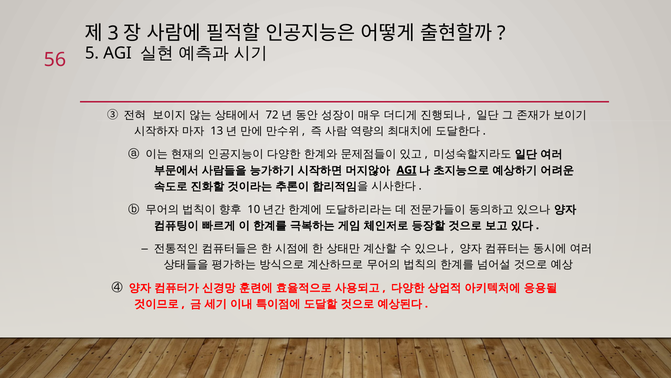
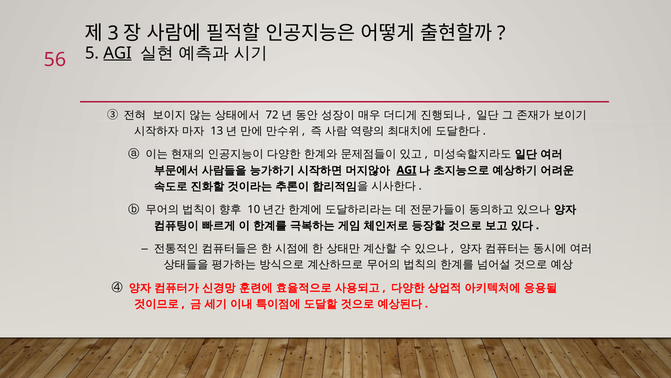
AGI at (118, 53) underline: none -> present
